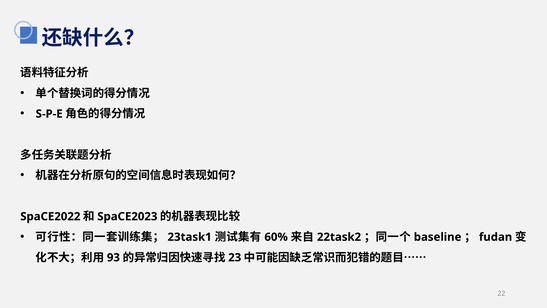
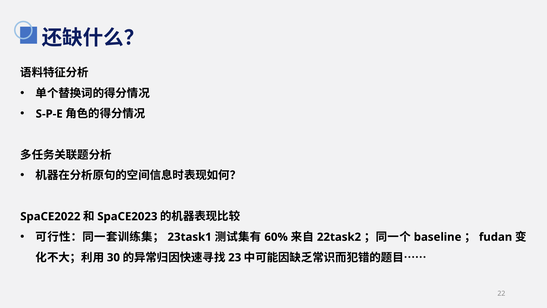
93: 93 -> 30
